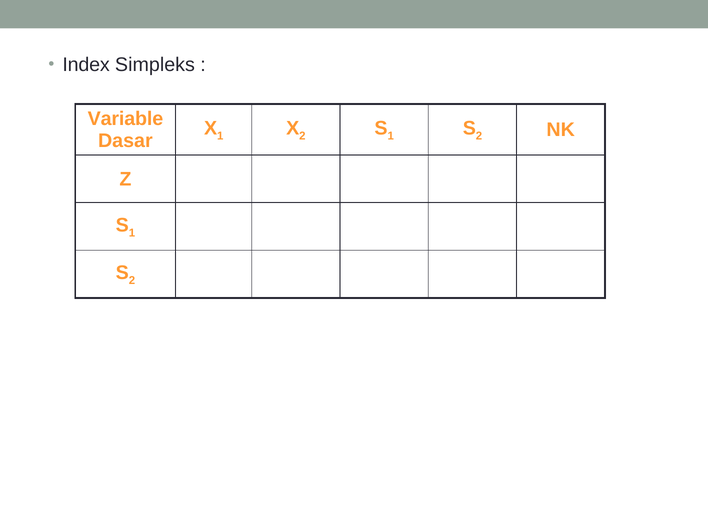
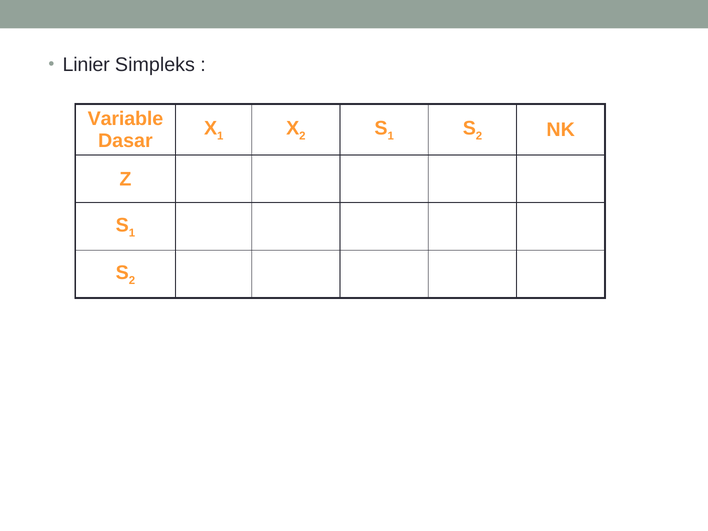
Index: Index -> Linier
